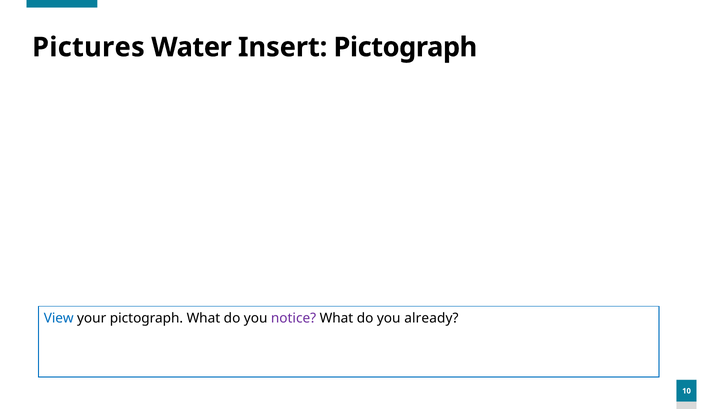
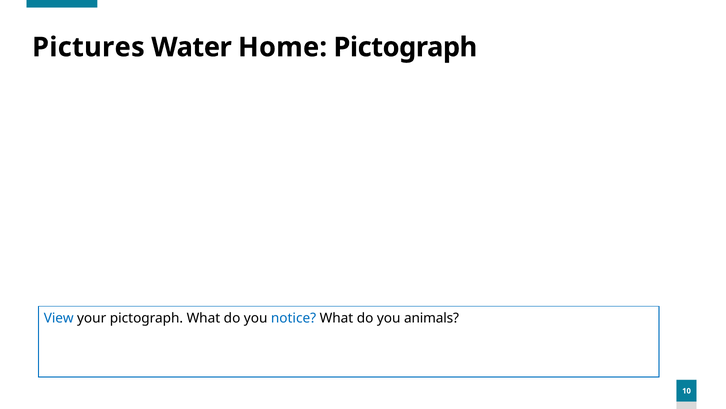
Insert: Insert -> Home
notice colour: purple -> blue
already: already -> animals
